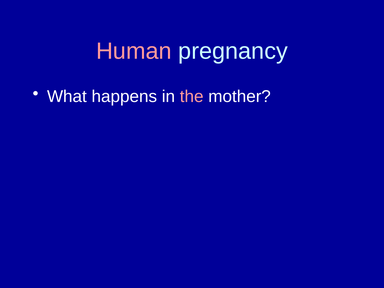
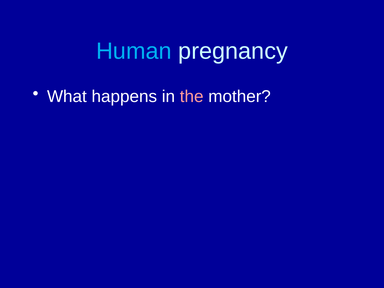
Human colour: pink -> light blue
